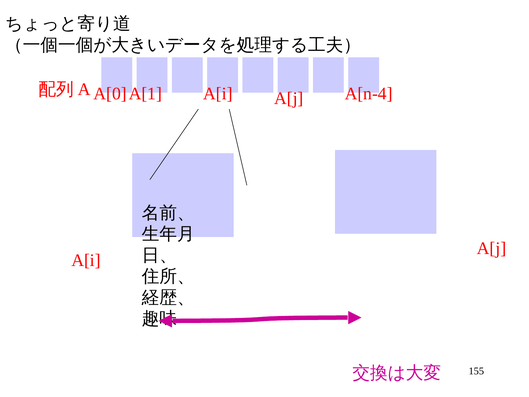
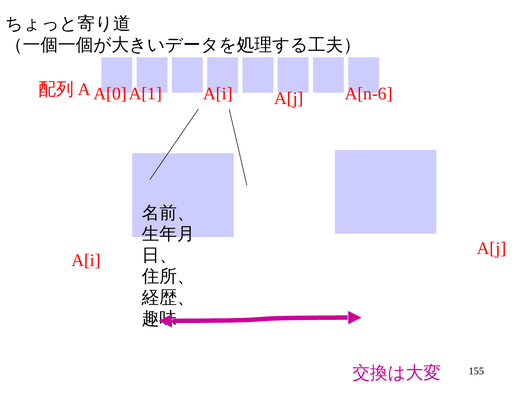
A[n-4: A[n-4 -> A[n-6
